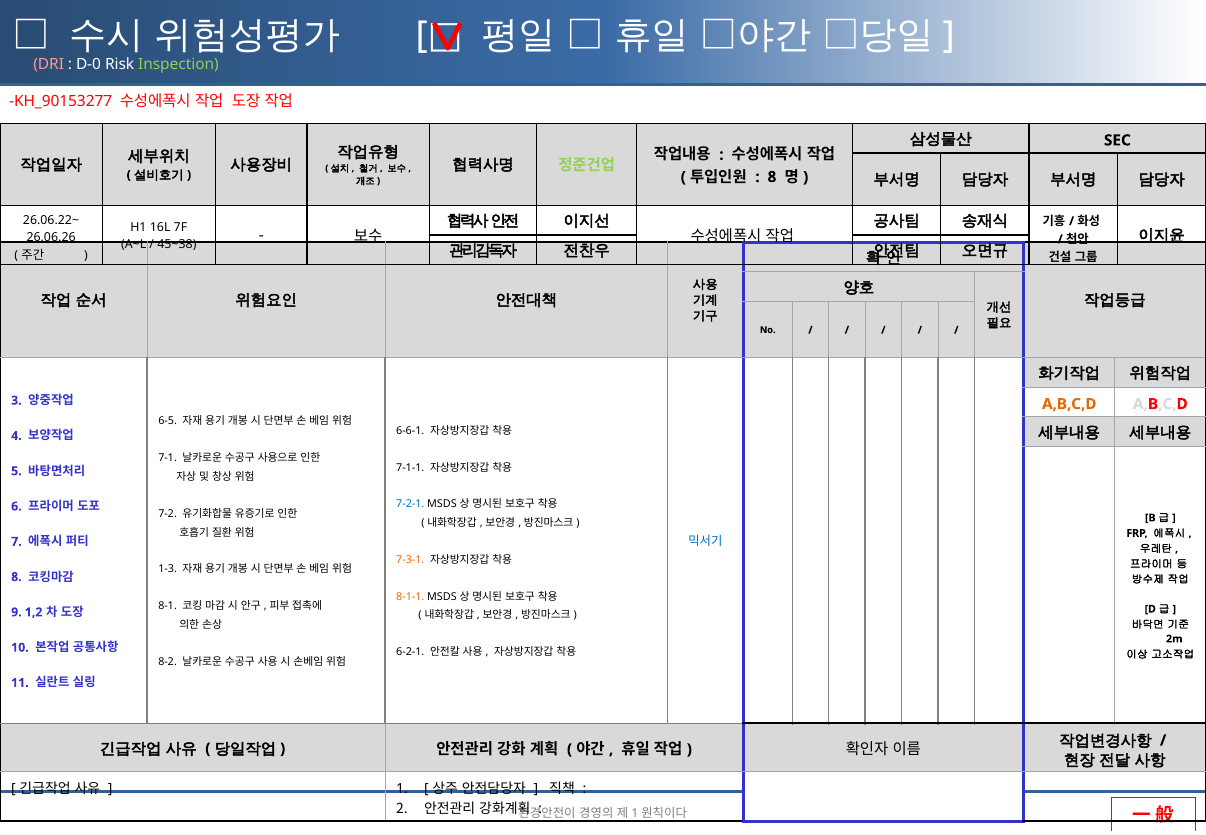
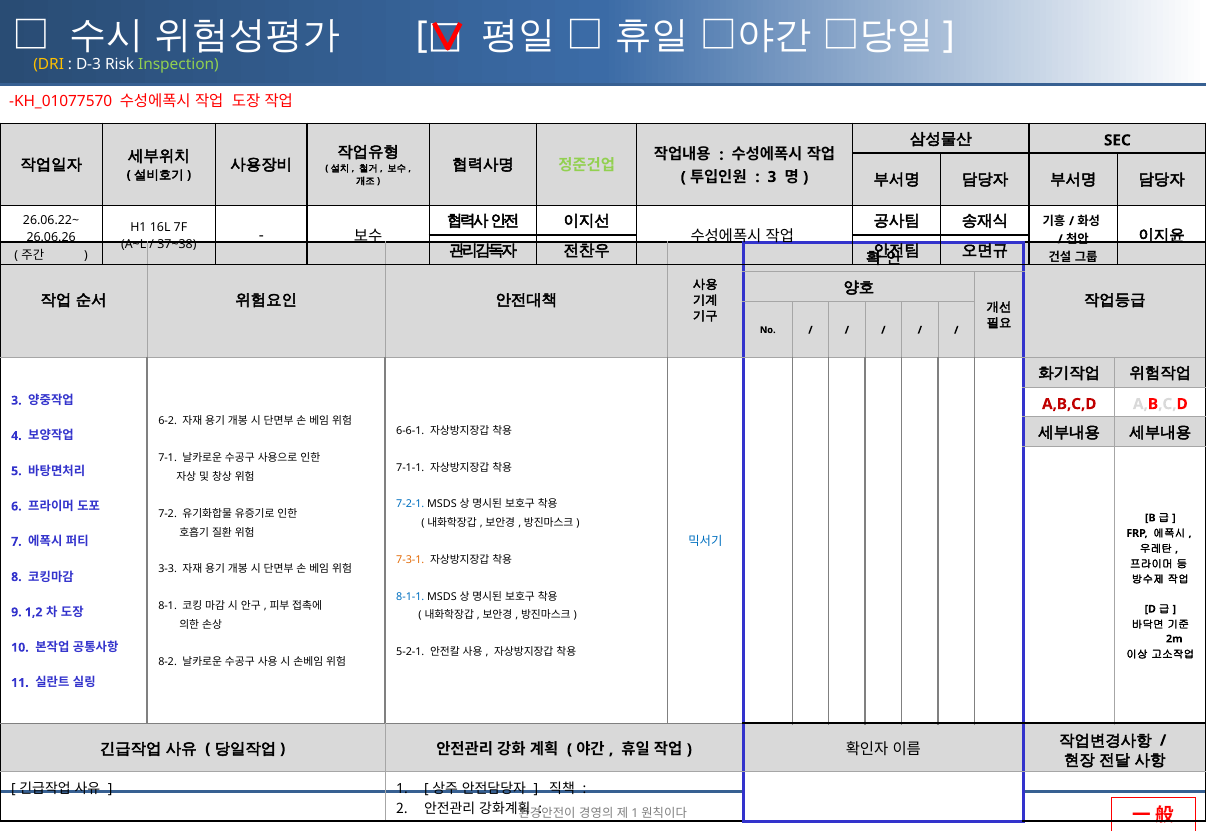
DRI colour: pink -> yellow
D-0: D-0 -> D-3
KH_90153277: KH_90153277 -> KH_01077570
8 at (772, 177): 8 -> 3
45~38: 45~38 -> 37~38
A,B,C,D at (1069, 404) colour: orange -> red
6-5: 6-5 -> 6-2
1-3: 1-3 -> 3-3
8-1-1 colour: orange -> blue
6-2-1: 6-2-1 -> 5-2-1
